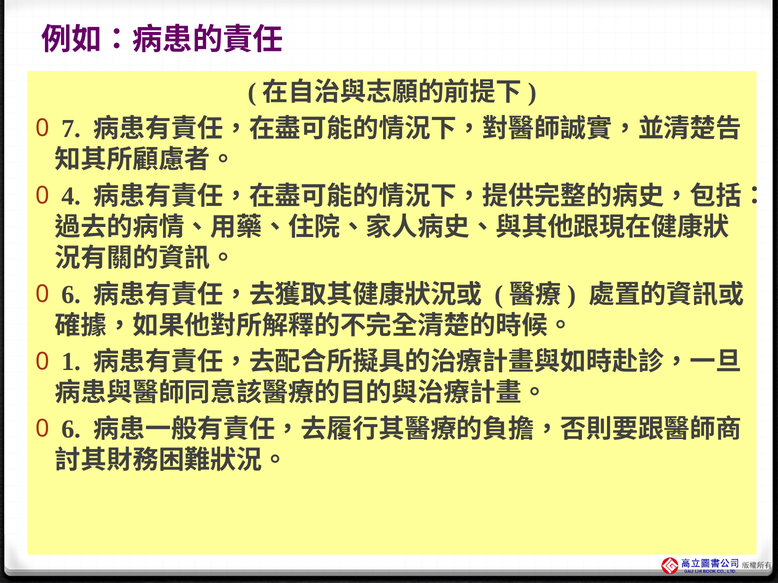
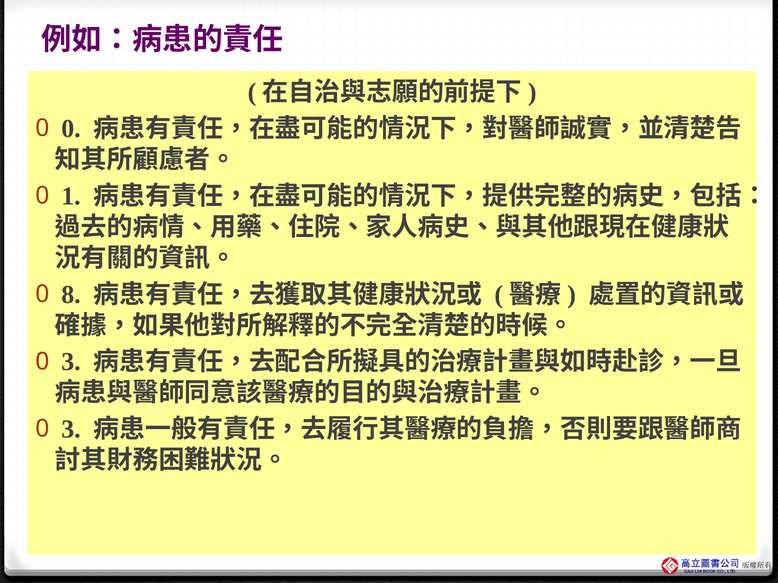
7 at (71, 129): 7 -> 0
4: 4 -> 1
6 at (71, 295): 6 -> 8
1 at (71, 362): 1 -> 3
6 at (71, 430): 6 -> 3
